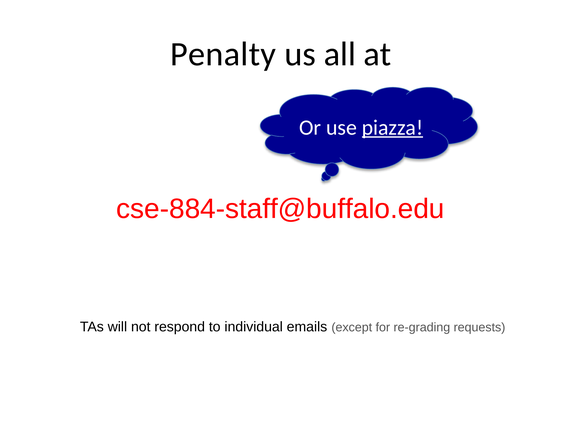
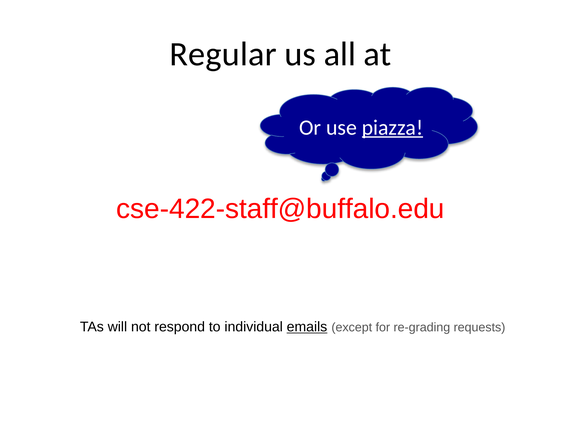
Penalty: Penalty -> Regular
cse-884-staff@buffalo.edu: cse-884-staff@buffalo.edu -> cse-422-staff@buffalo.edu
emails underline: none -> present
